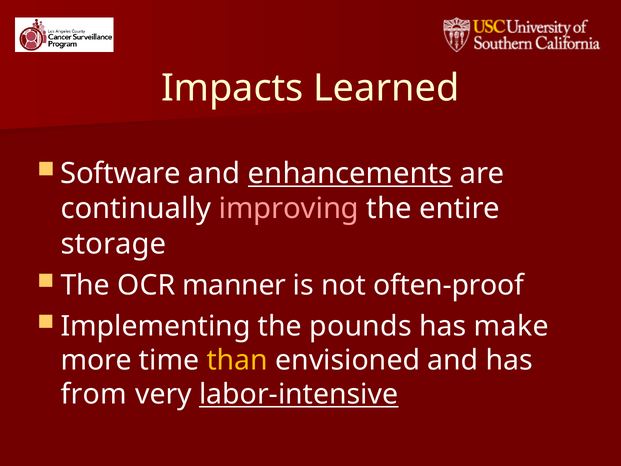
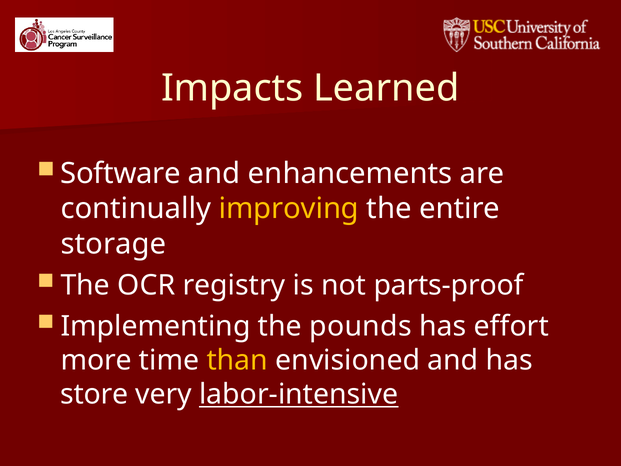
enhancements underline: present -> none
improving colour: pink -> yellow
manner: manner -> registry
often-proof: often-proof -> parts-proof
make: make -> effort
from: from -> store
